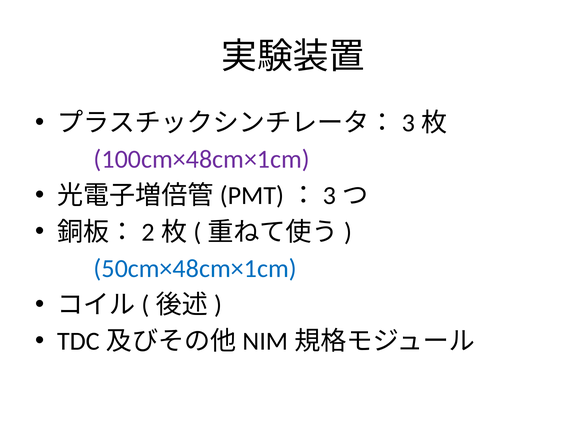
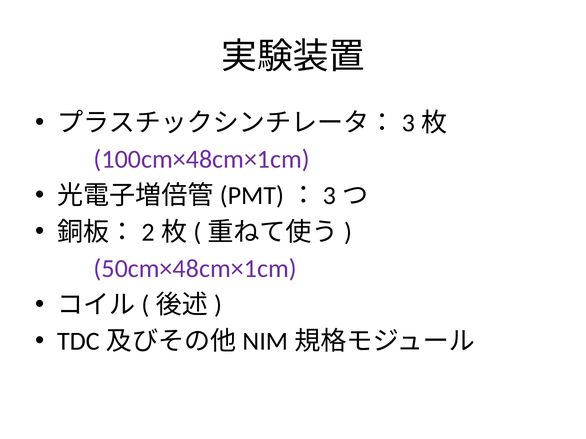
50cm×48cm×1cm colour: blue -> purple
